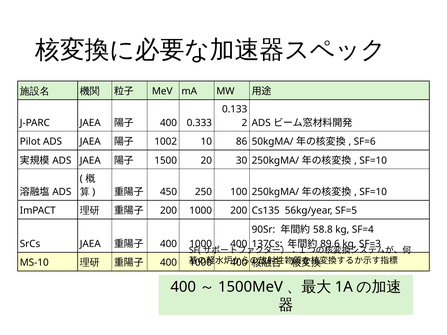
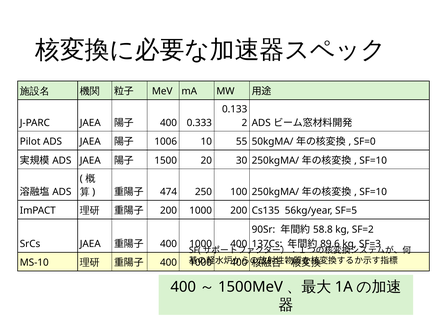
1002: 1002 -> 1006
86: 86 -> 55
SF=6: SF=6 -> SF=0
450: 450 -> 474
SF=4: SF=4 -> SF=2
